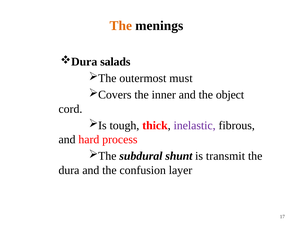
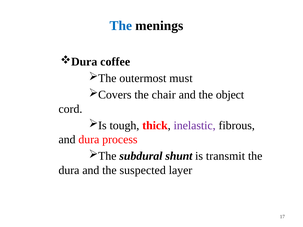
The at (121, 26) colour: orange -> blue
salads: salads -> coffee
inner: inner -> chair
and hard: hard -> dura
confusion: confusion -> suspected
